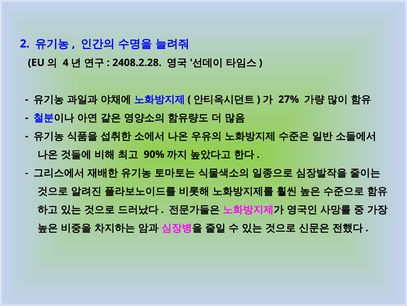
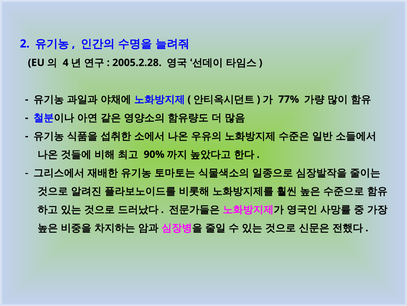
2408.2.28: 2408.2.28 -> 2005.2.28
27%: 27% -> 77%
